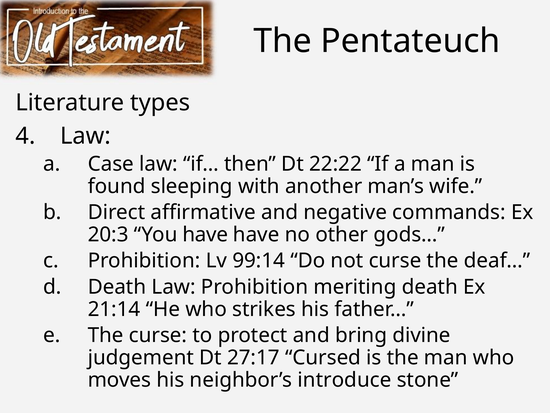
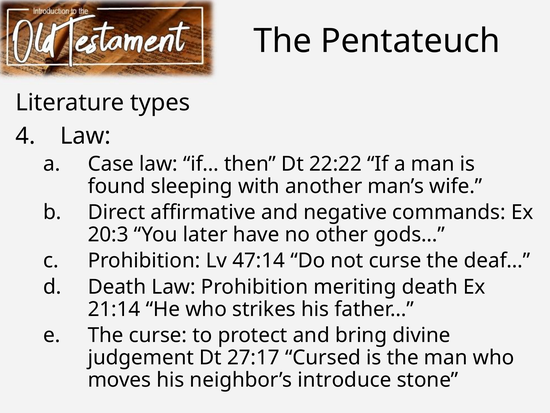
You have: have -> later
99:14: 99:14 -> 47:14
